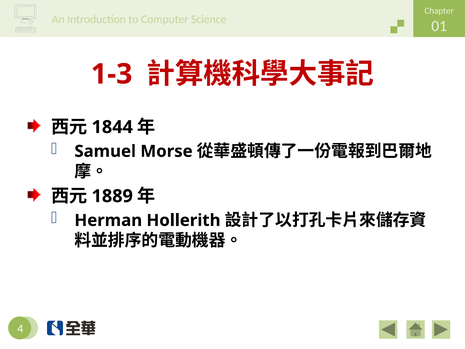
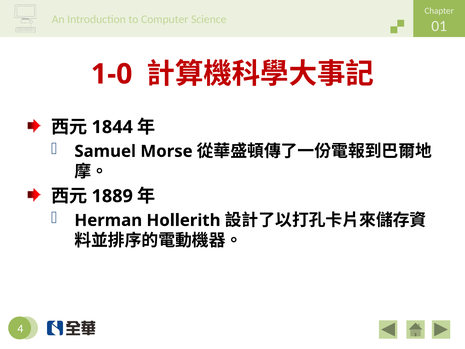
1-3: 1-3 -> 1-0
